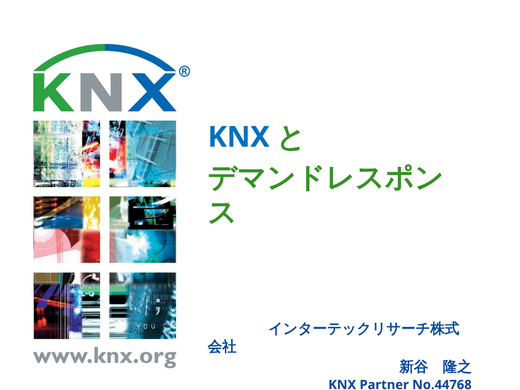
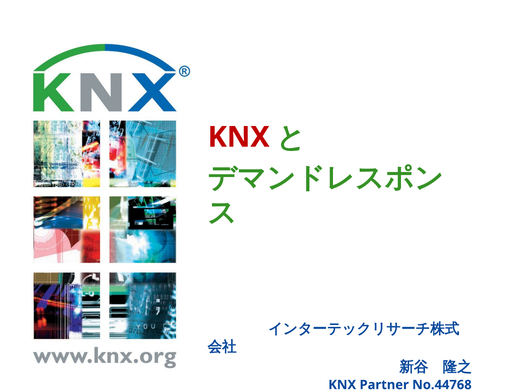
KNX at (239, 137) colour: blue -> red
